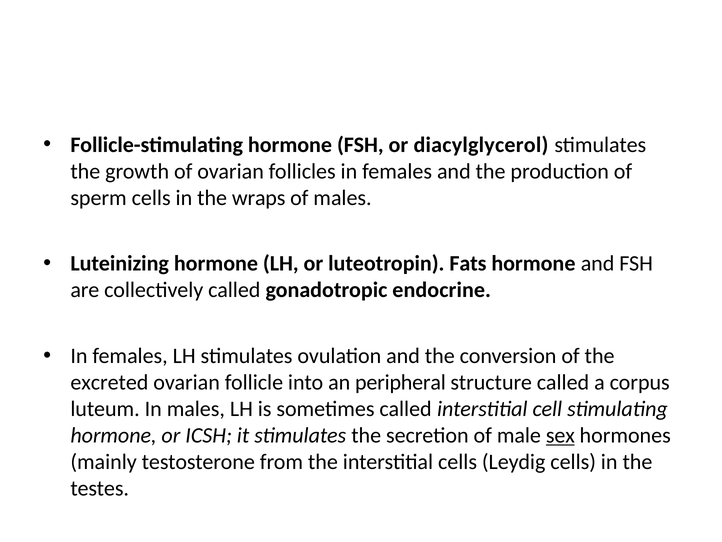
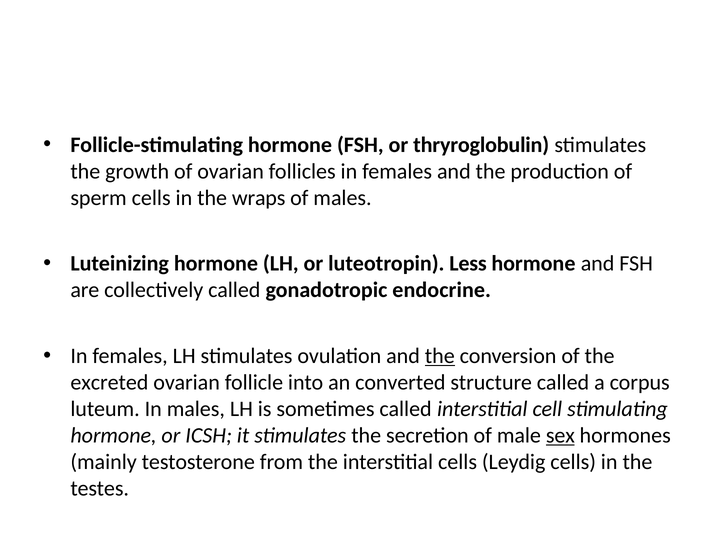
diacylglycerol: diacylglycerol -> thryroglobulin
Fats: Fats -> Less
the at (440, 356) underline: none -> present
peripheral: peripheral -> converted
